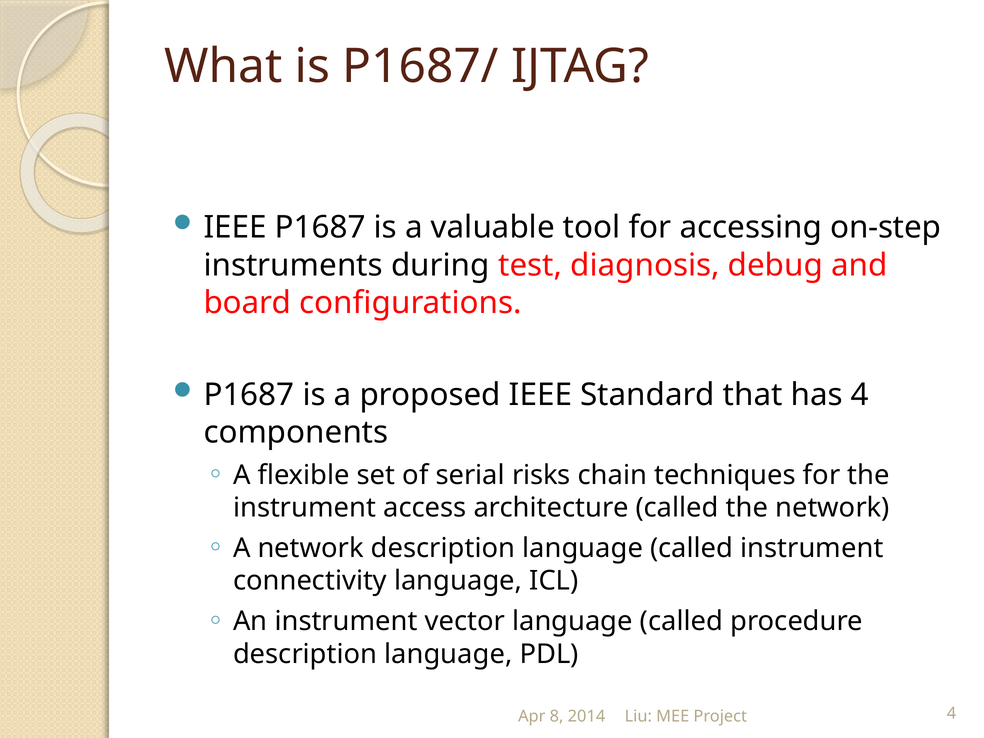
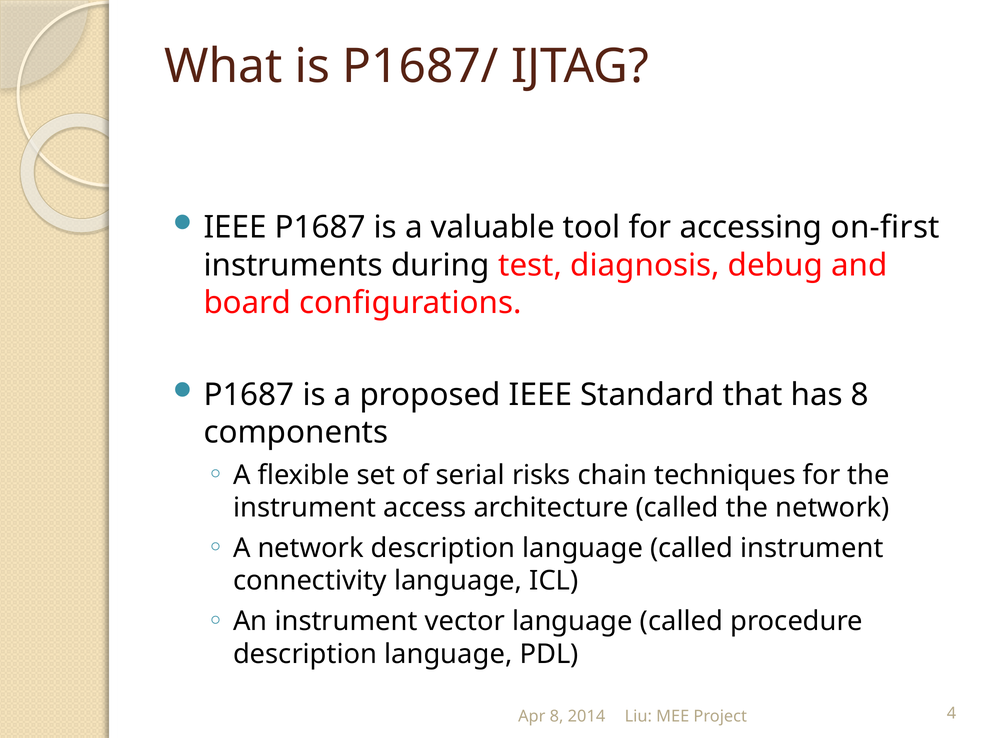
on-step: on-step -> on-first
has 4: 4 -> 8
